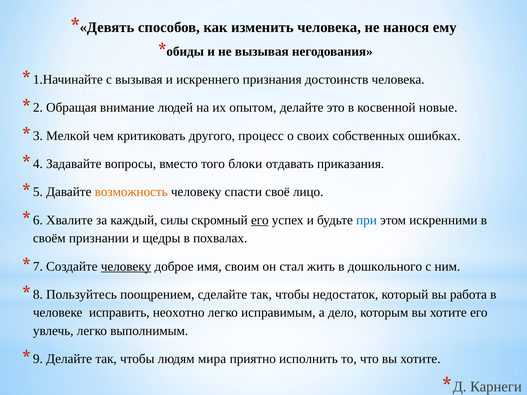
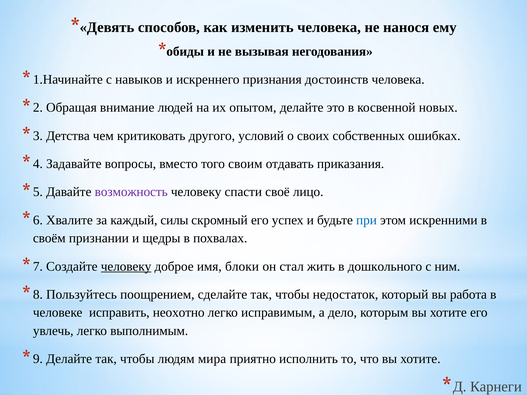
с вызывая: вызывая -> навыков
новые: новые -> новых
Мелкой: Мелкой -> Детства
процесс: процесс -> условий
блоки: блоки -> своим
возможность colour: orange -> purple
его at (260, 220) underline: present -> none
своим: своим -> блоки
